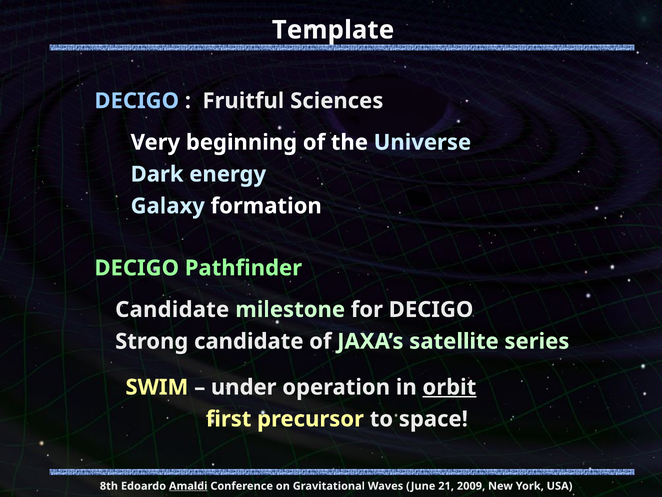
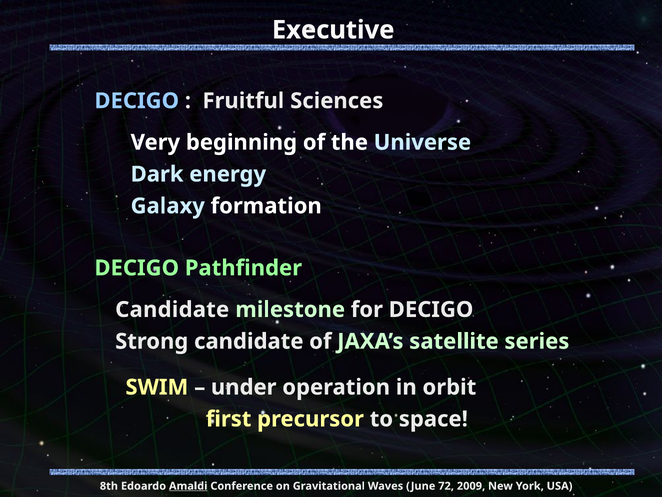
Template: Template -> Executive
orbit underline: present -> none
21: 21 -> 72
